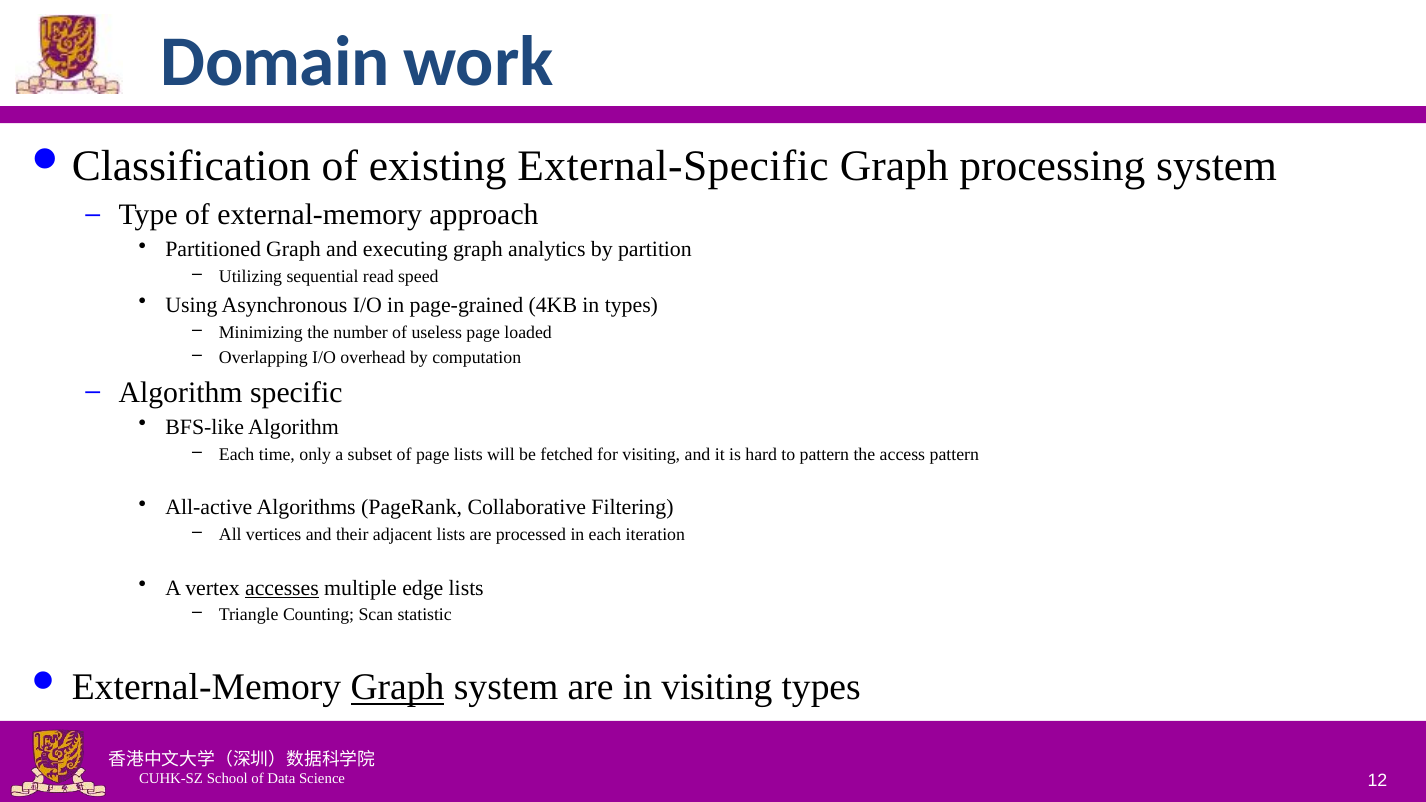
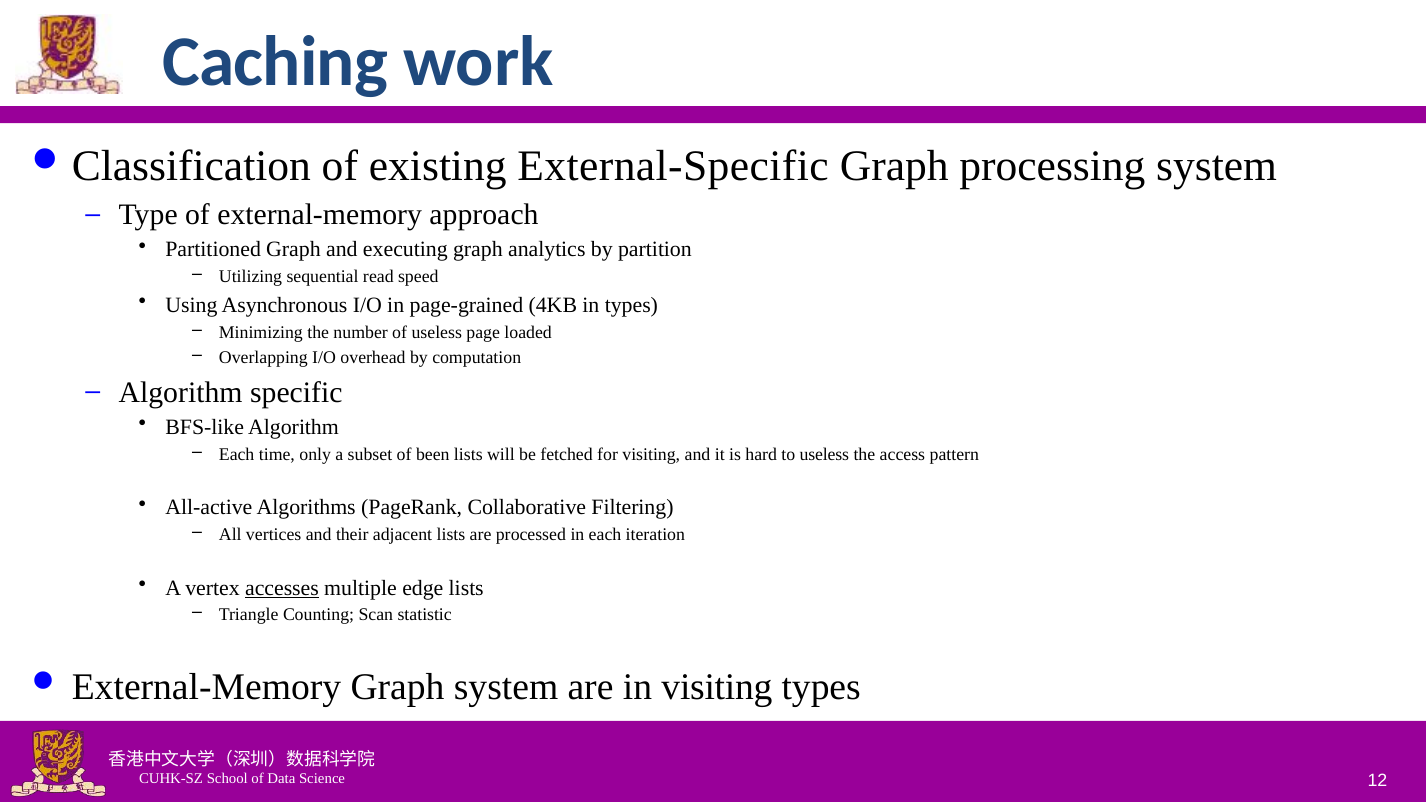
Domain: Domain -> Caching
of page: page -> been
to pattern: pattern -> useless
Graph at (397, 688) underline: present -> none
